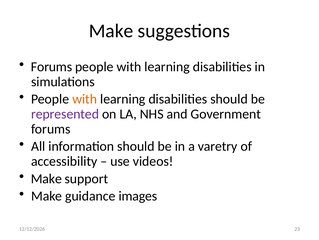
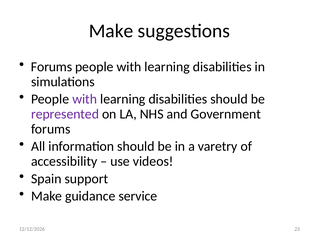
with at (85, 99) colour: orange -> purple
Make at (46, 178): Make -> Spain
images: images -> service
